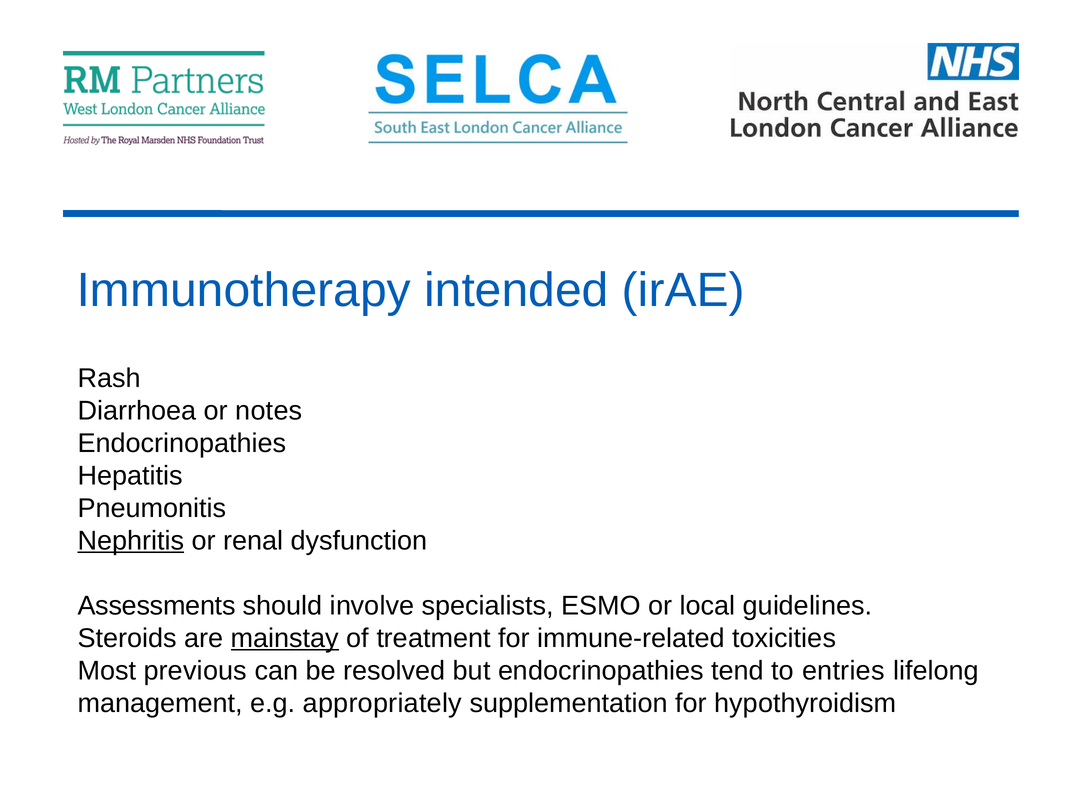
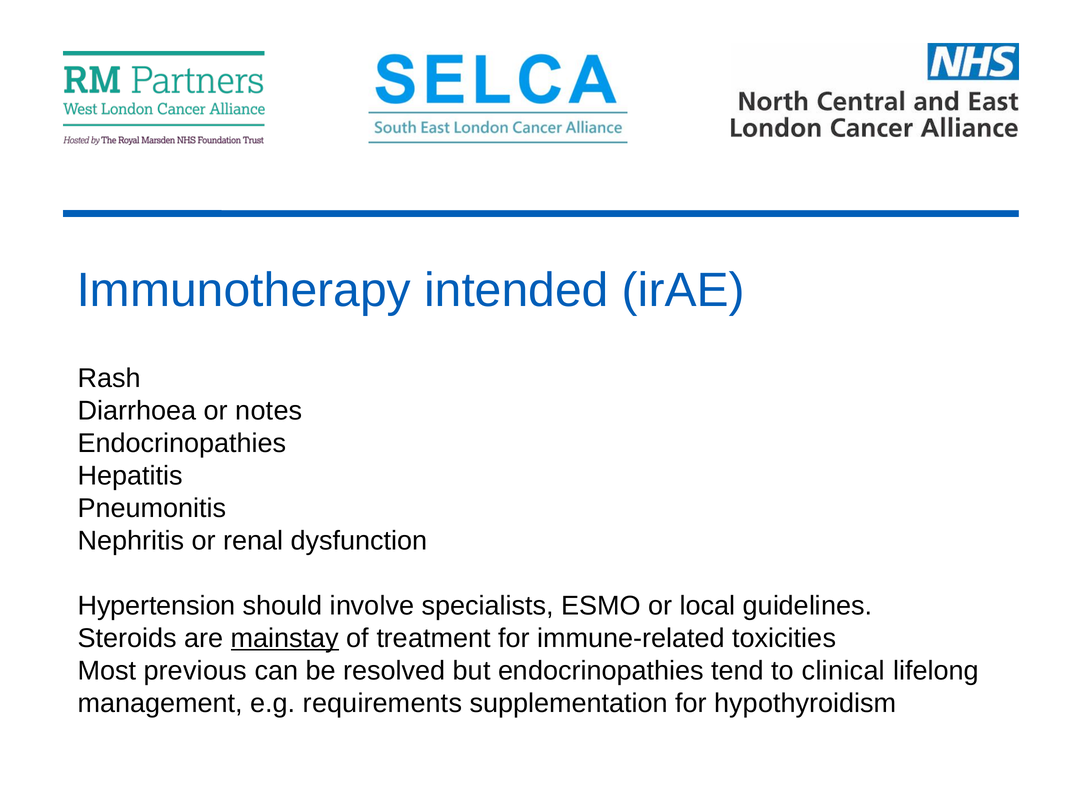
Nephritis underline: present -> none
Assessments: Assessments -> Hypertension
entries: entries -> clinical
appropriately: appropriately -> requirements
